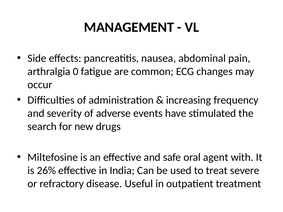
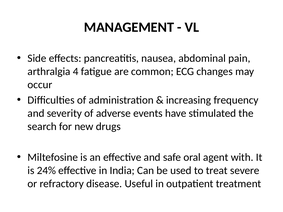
0: 0 -> 4
26%: 26% -> 24%
